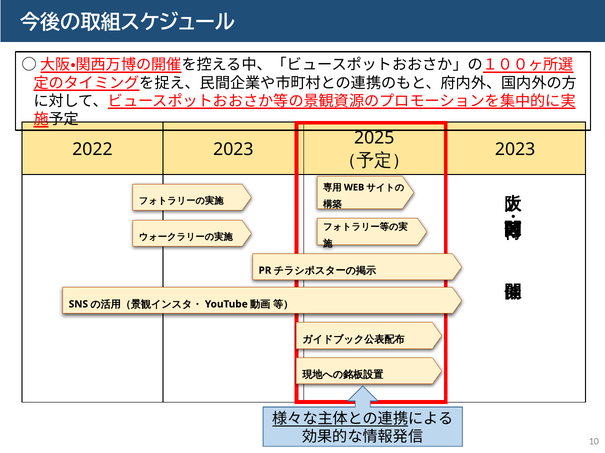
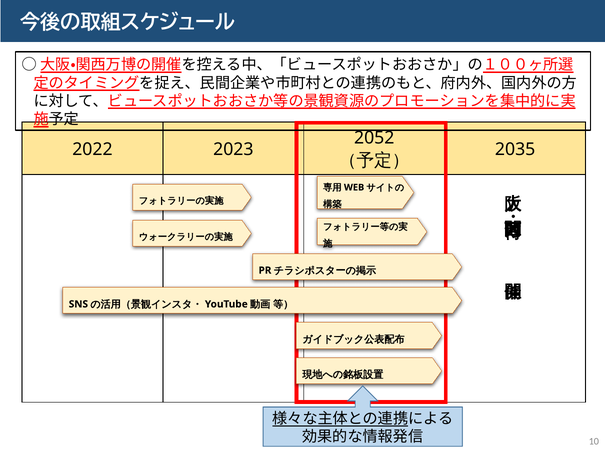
2025: 2025 -> 2052
2023 at (515, 149): 2023 -> 2035
